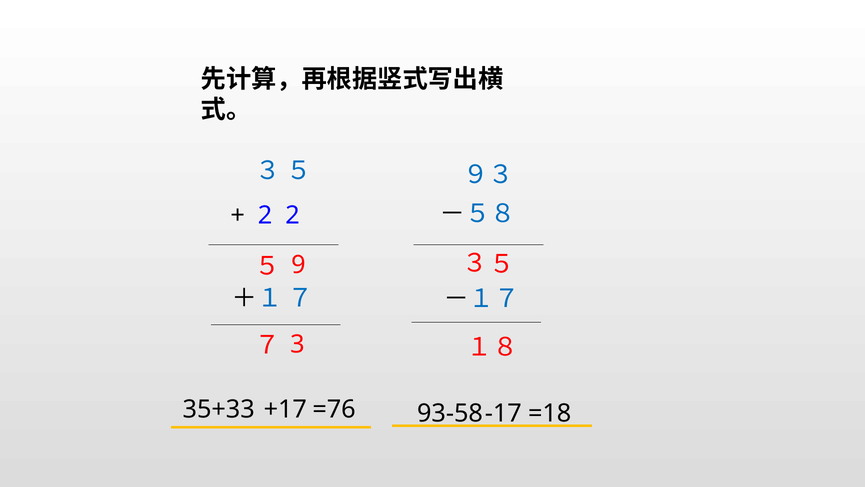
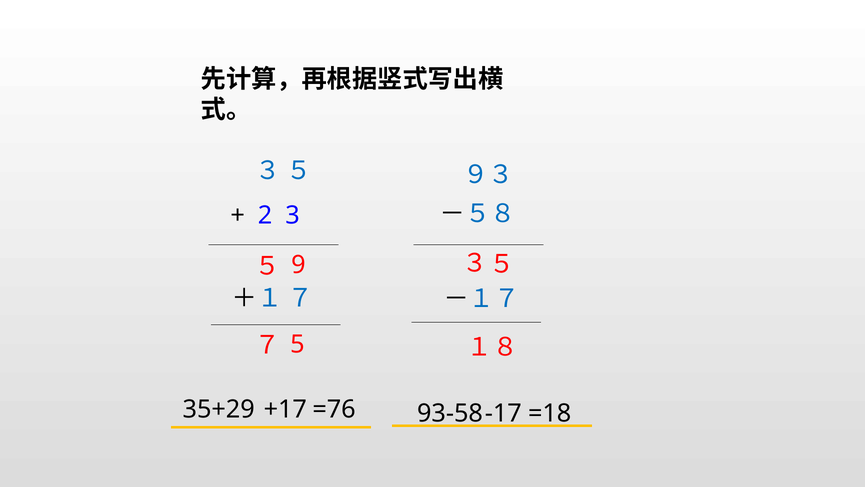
2 2: 2 -> 3
3: 3 -> 5
35+33: 35+33 -> 35+29
